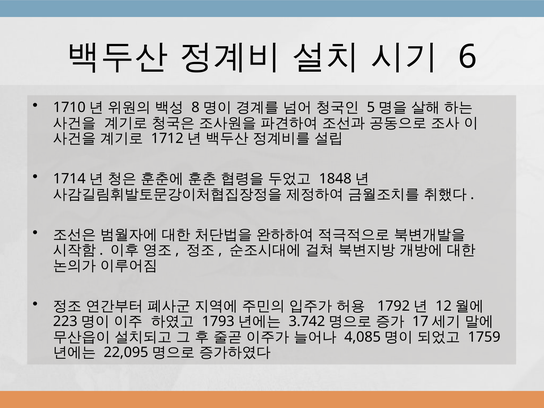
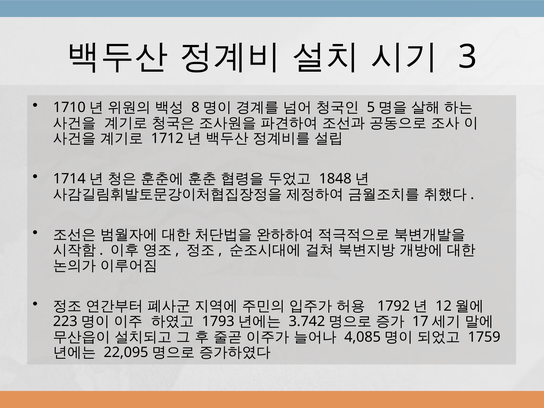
6: 6 -> 3
